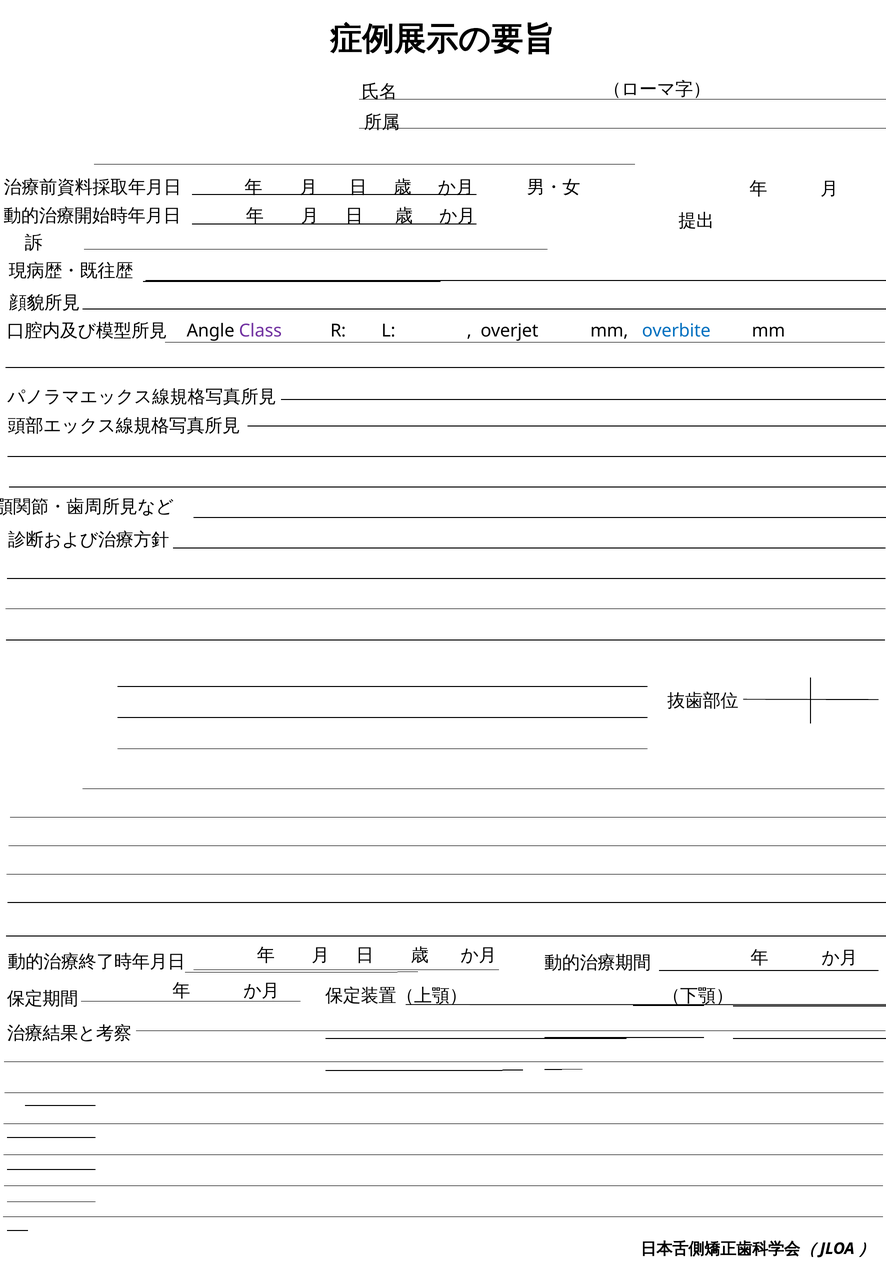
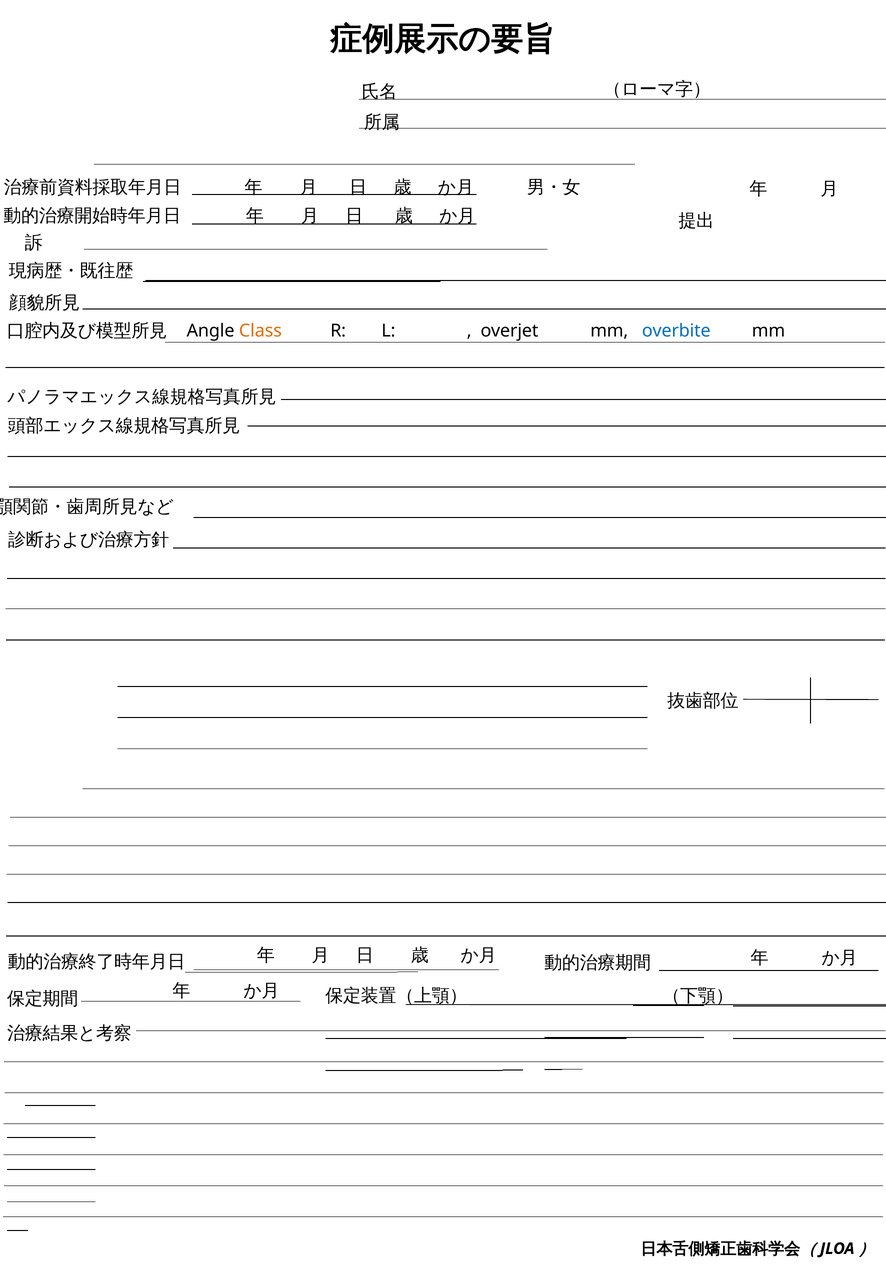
Class colour: purple -> orange
